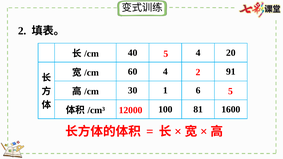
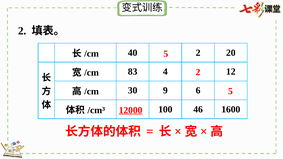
40 4: 4 -> 2
60: 60 -> 83
91: 91 -> 12
1: 1 -> 9
12000 underline: none -> present
81: 81 -> 46
